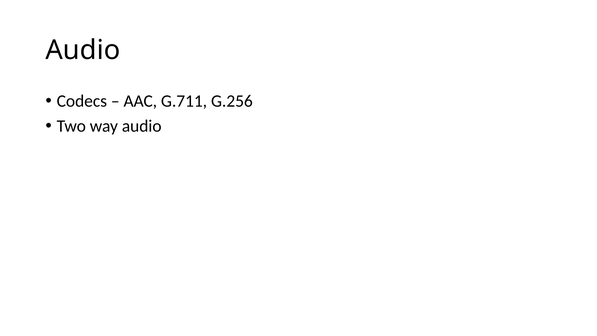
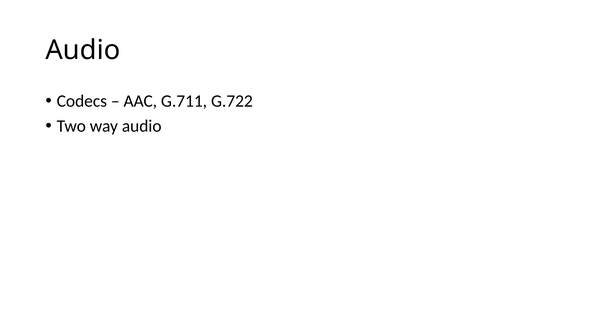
G.256: G.256 -> G.722
